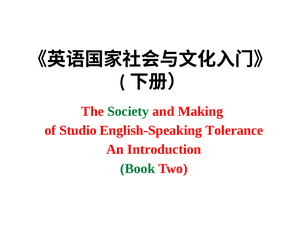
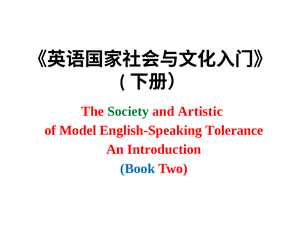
Making: Making -> Artistic
Studio: Studio -> Model
Book colour: green -> blue
